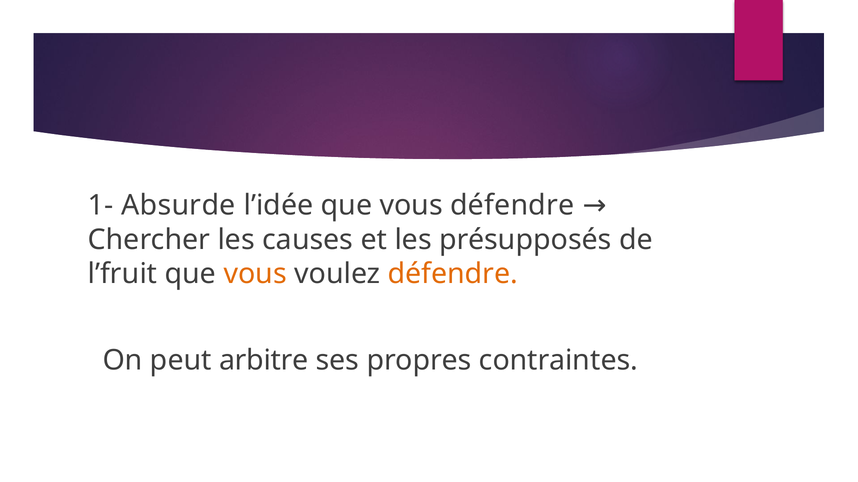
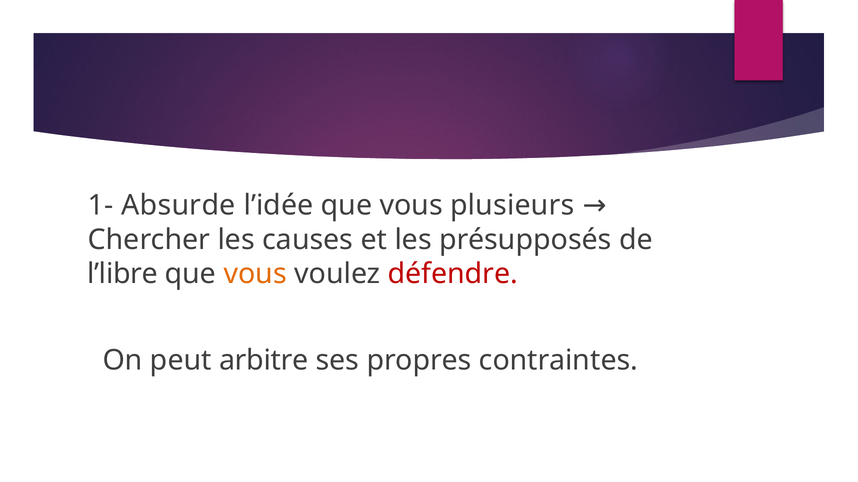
vous défendre: défendre -> plusieurs
l’fruit: l’fruit -> l’libre
défendre at (453, 274) colour: orange -> red
